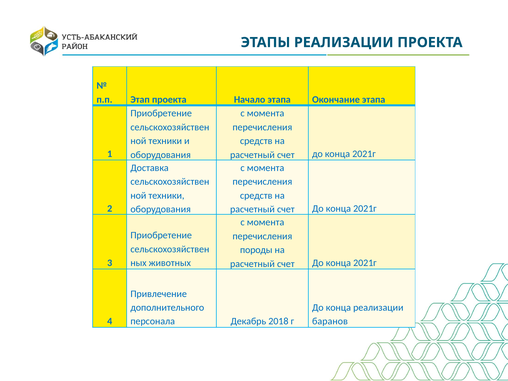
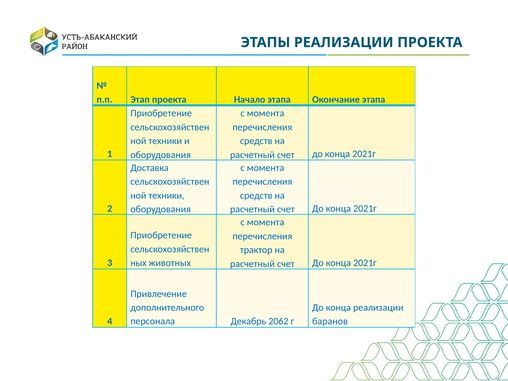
породы: породы -> трактор
2018: 2018 -> 2062
